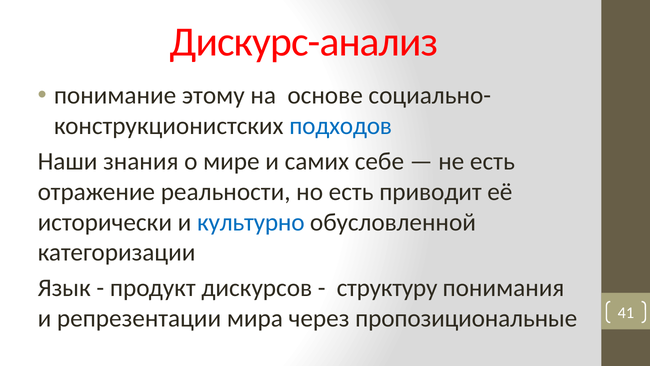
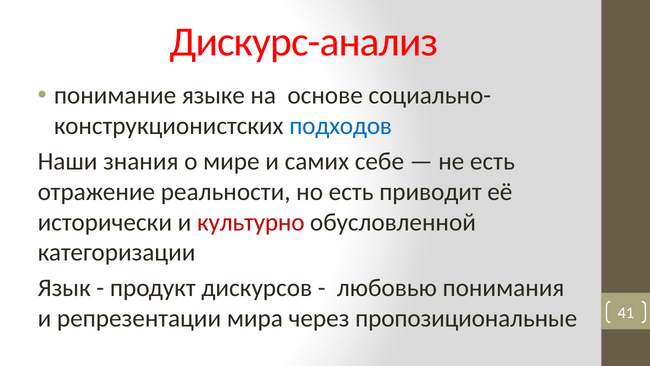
этому: этому -> языке
культурно colour: blue -> red
структуру: структуру -> любовью
